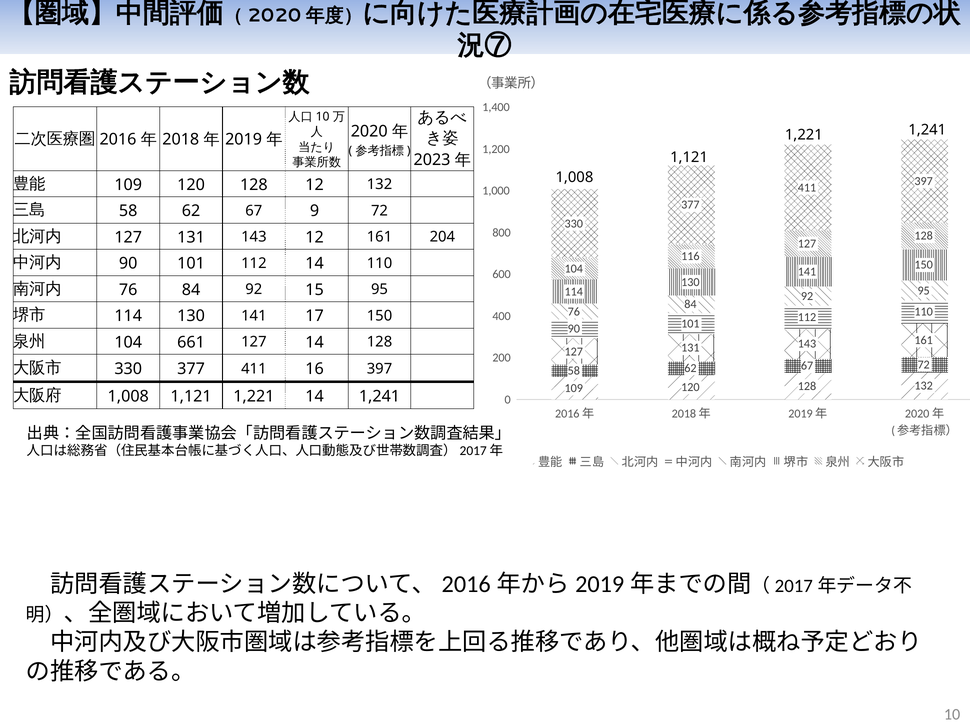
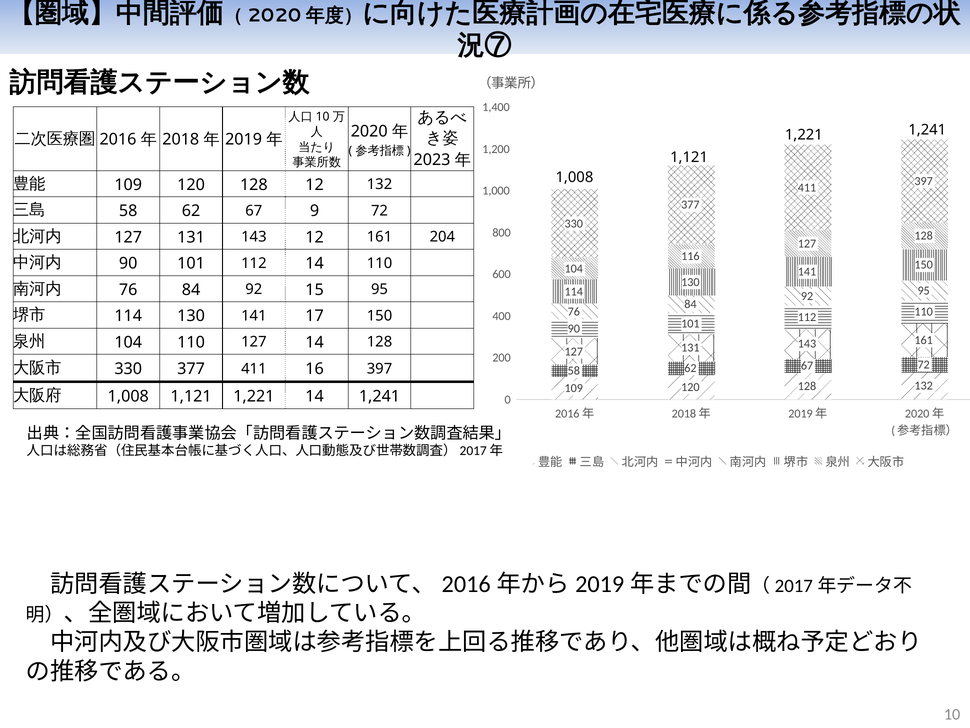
104 661: 661 -> 110
